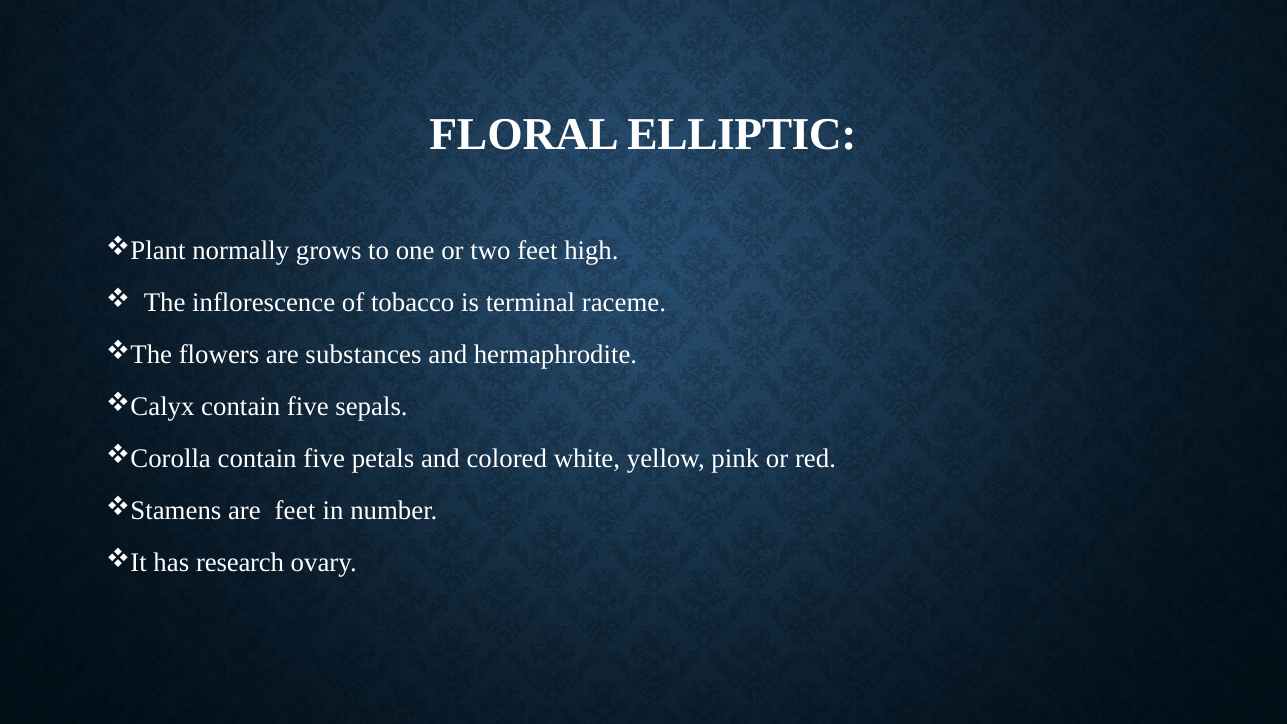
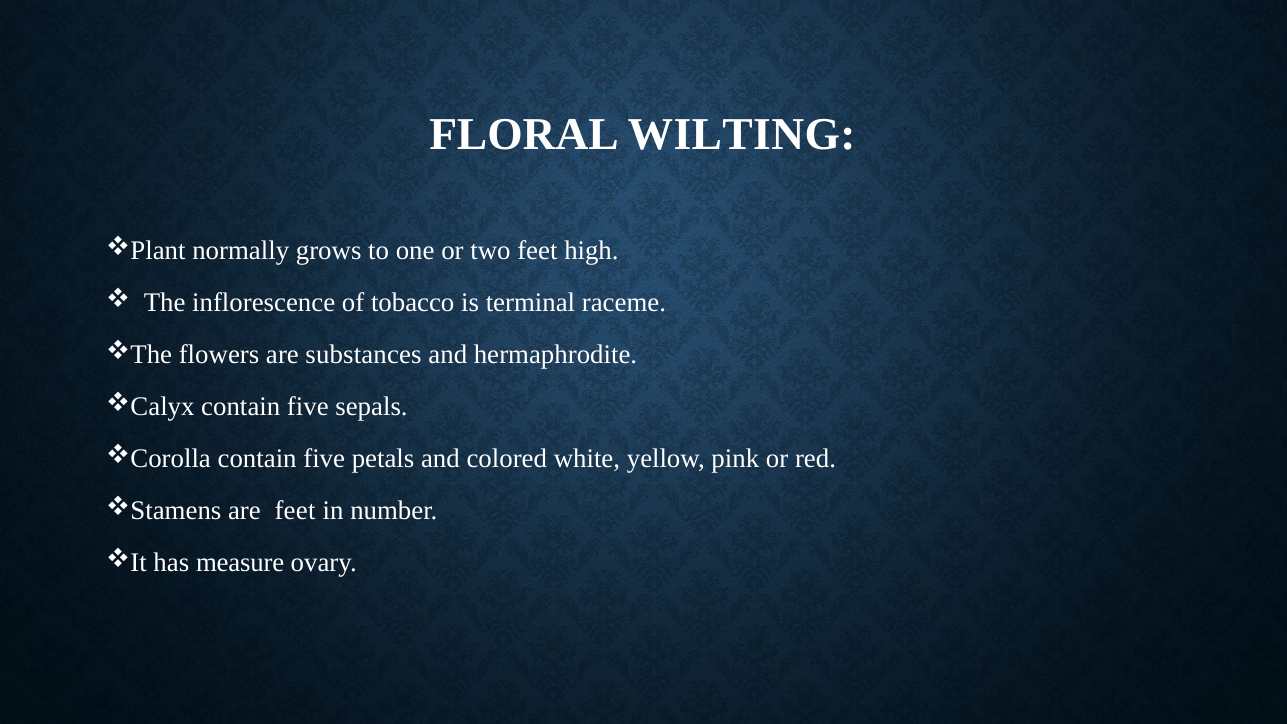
ELLIPTIC: ELLIPTIC -> WILTING
research: research -> measure
